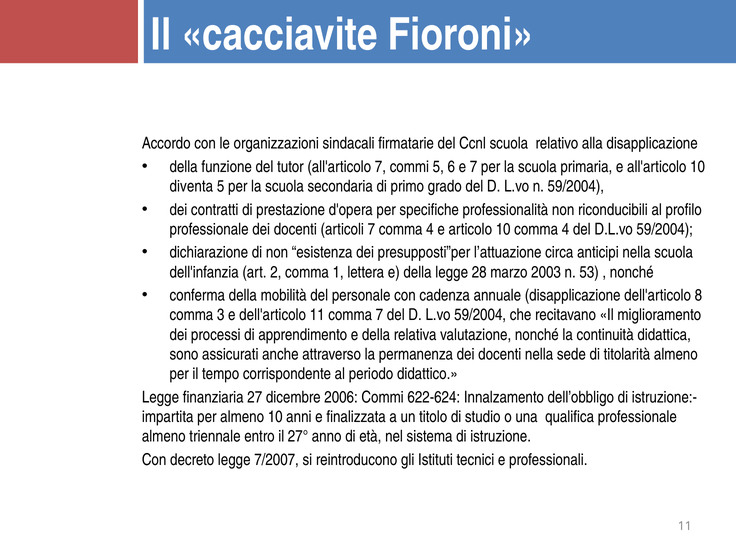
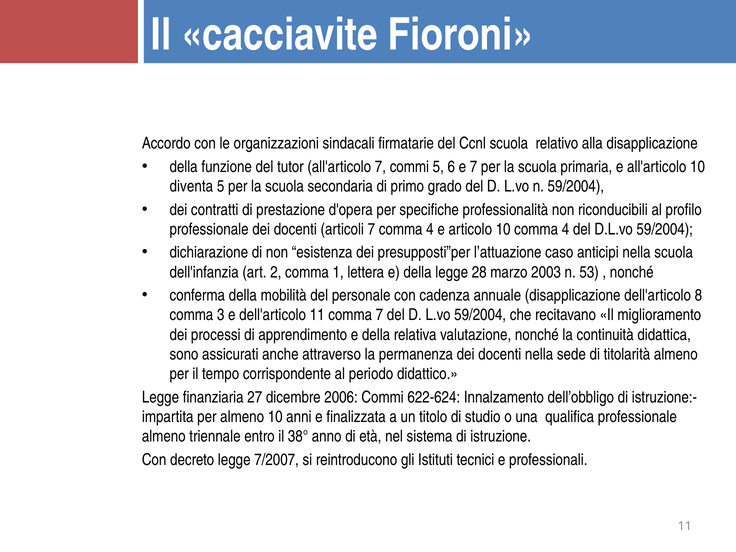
circa: circa -> caso
27°: 27° -> 38°
